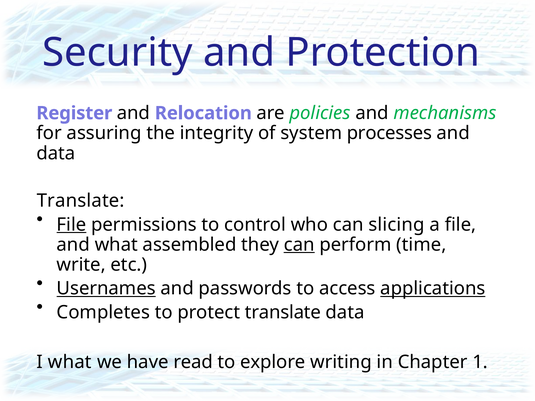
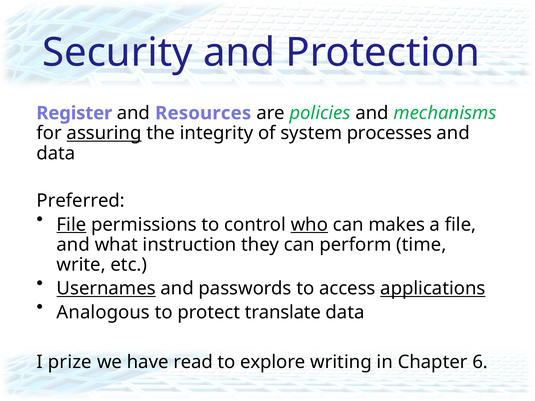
Relocation: Relocation -> Resources
assuring underline: none -> present
Translate at (81, 201): Translate -> Preferred
who underline: none -> present
slicing: slicing -> makes
assembled: assembled -> instruction
can at (299, 245) underline: present -> none
Completes: Completes -> Analogous
I what: what -> prize
1: 1 -> 6
